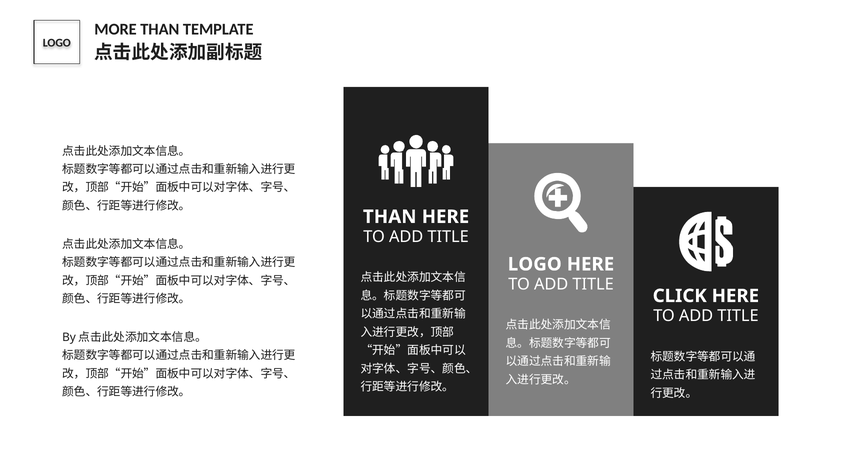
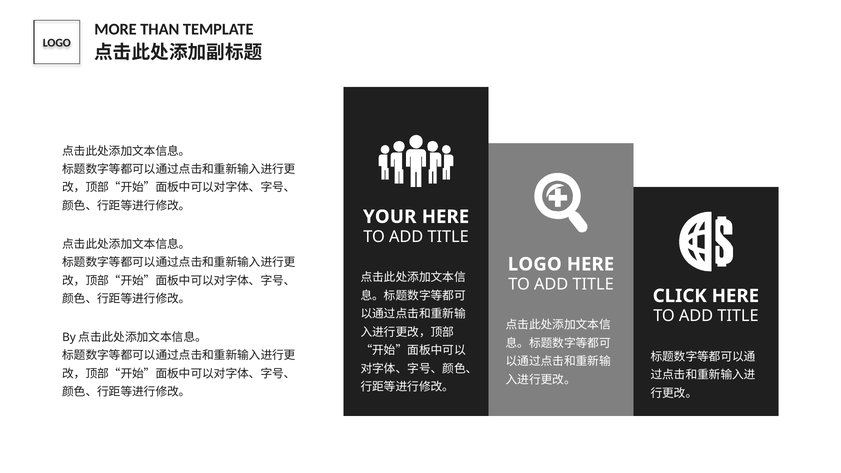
THAN at (390, 217): THAN -> YOUR
